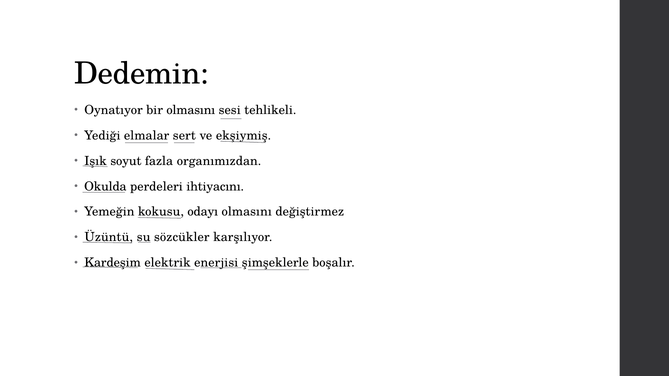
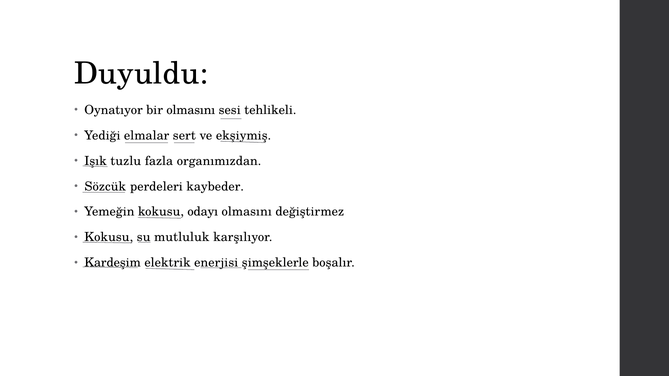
Dedemin: Dedemin -> Duyuldu
soyut: soyut -> tuzlu
Okulda: Okulda -> Sözcük
ihtiyacını: ihtiyacını -> kaybeder
Üzüntü at (109, 237): Üzüntü -> Kokusu
sözcükler: sözcükler -> mutluluk
